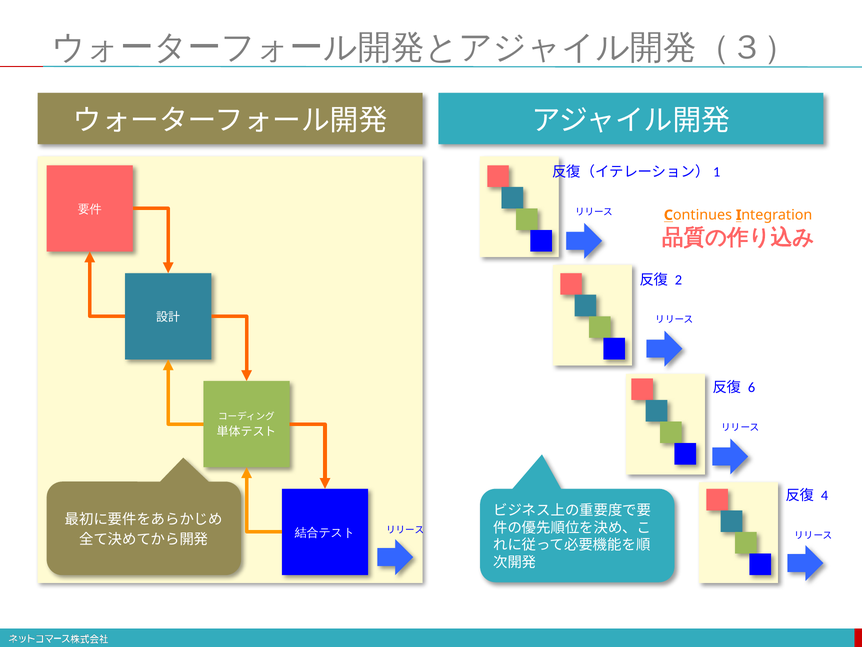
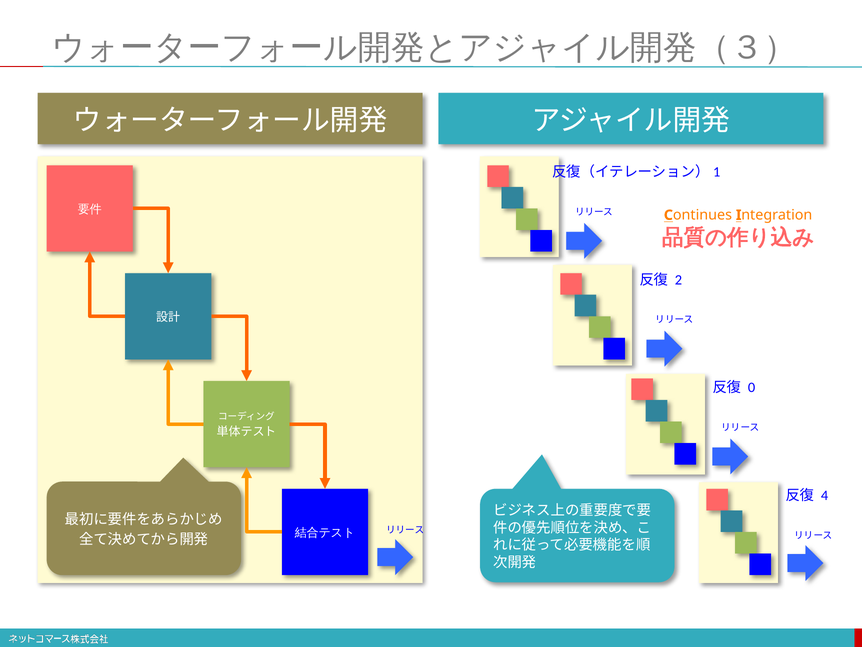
6: 6 -> 0
